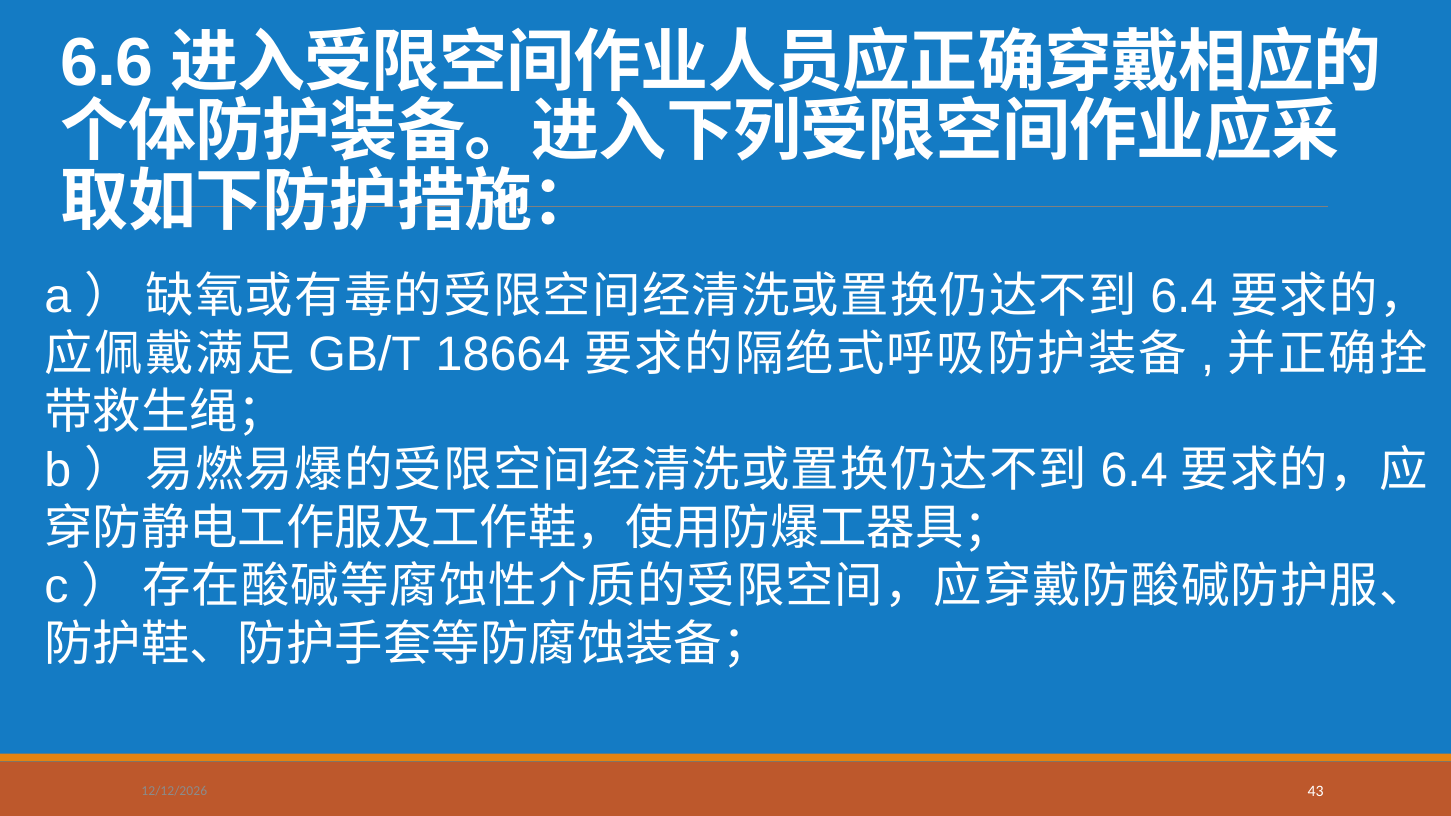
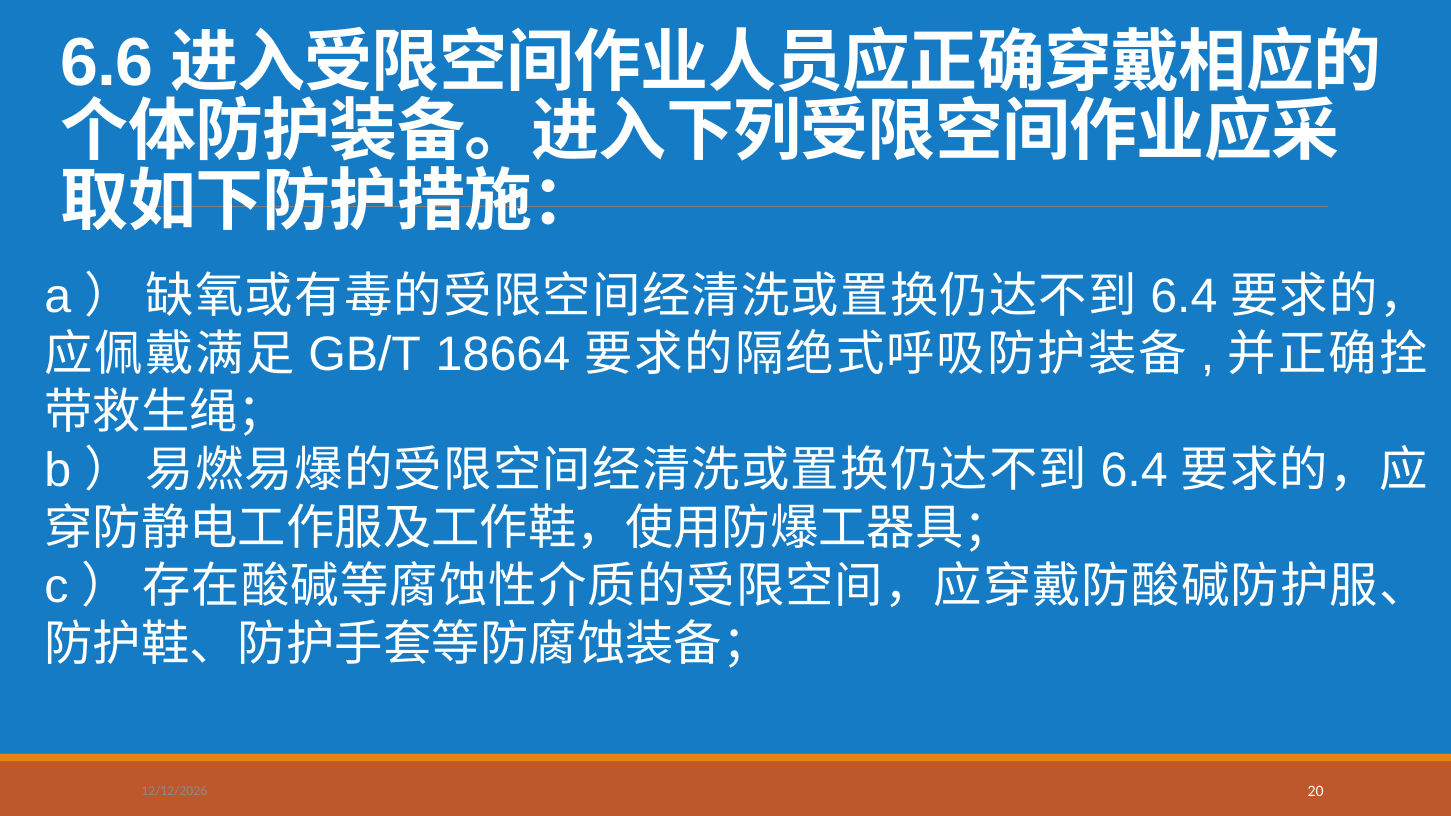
43: 43 -> 20
